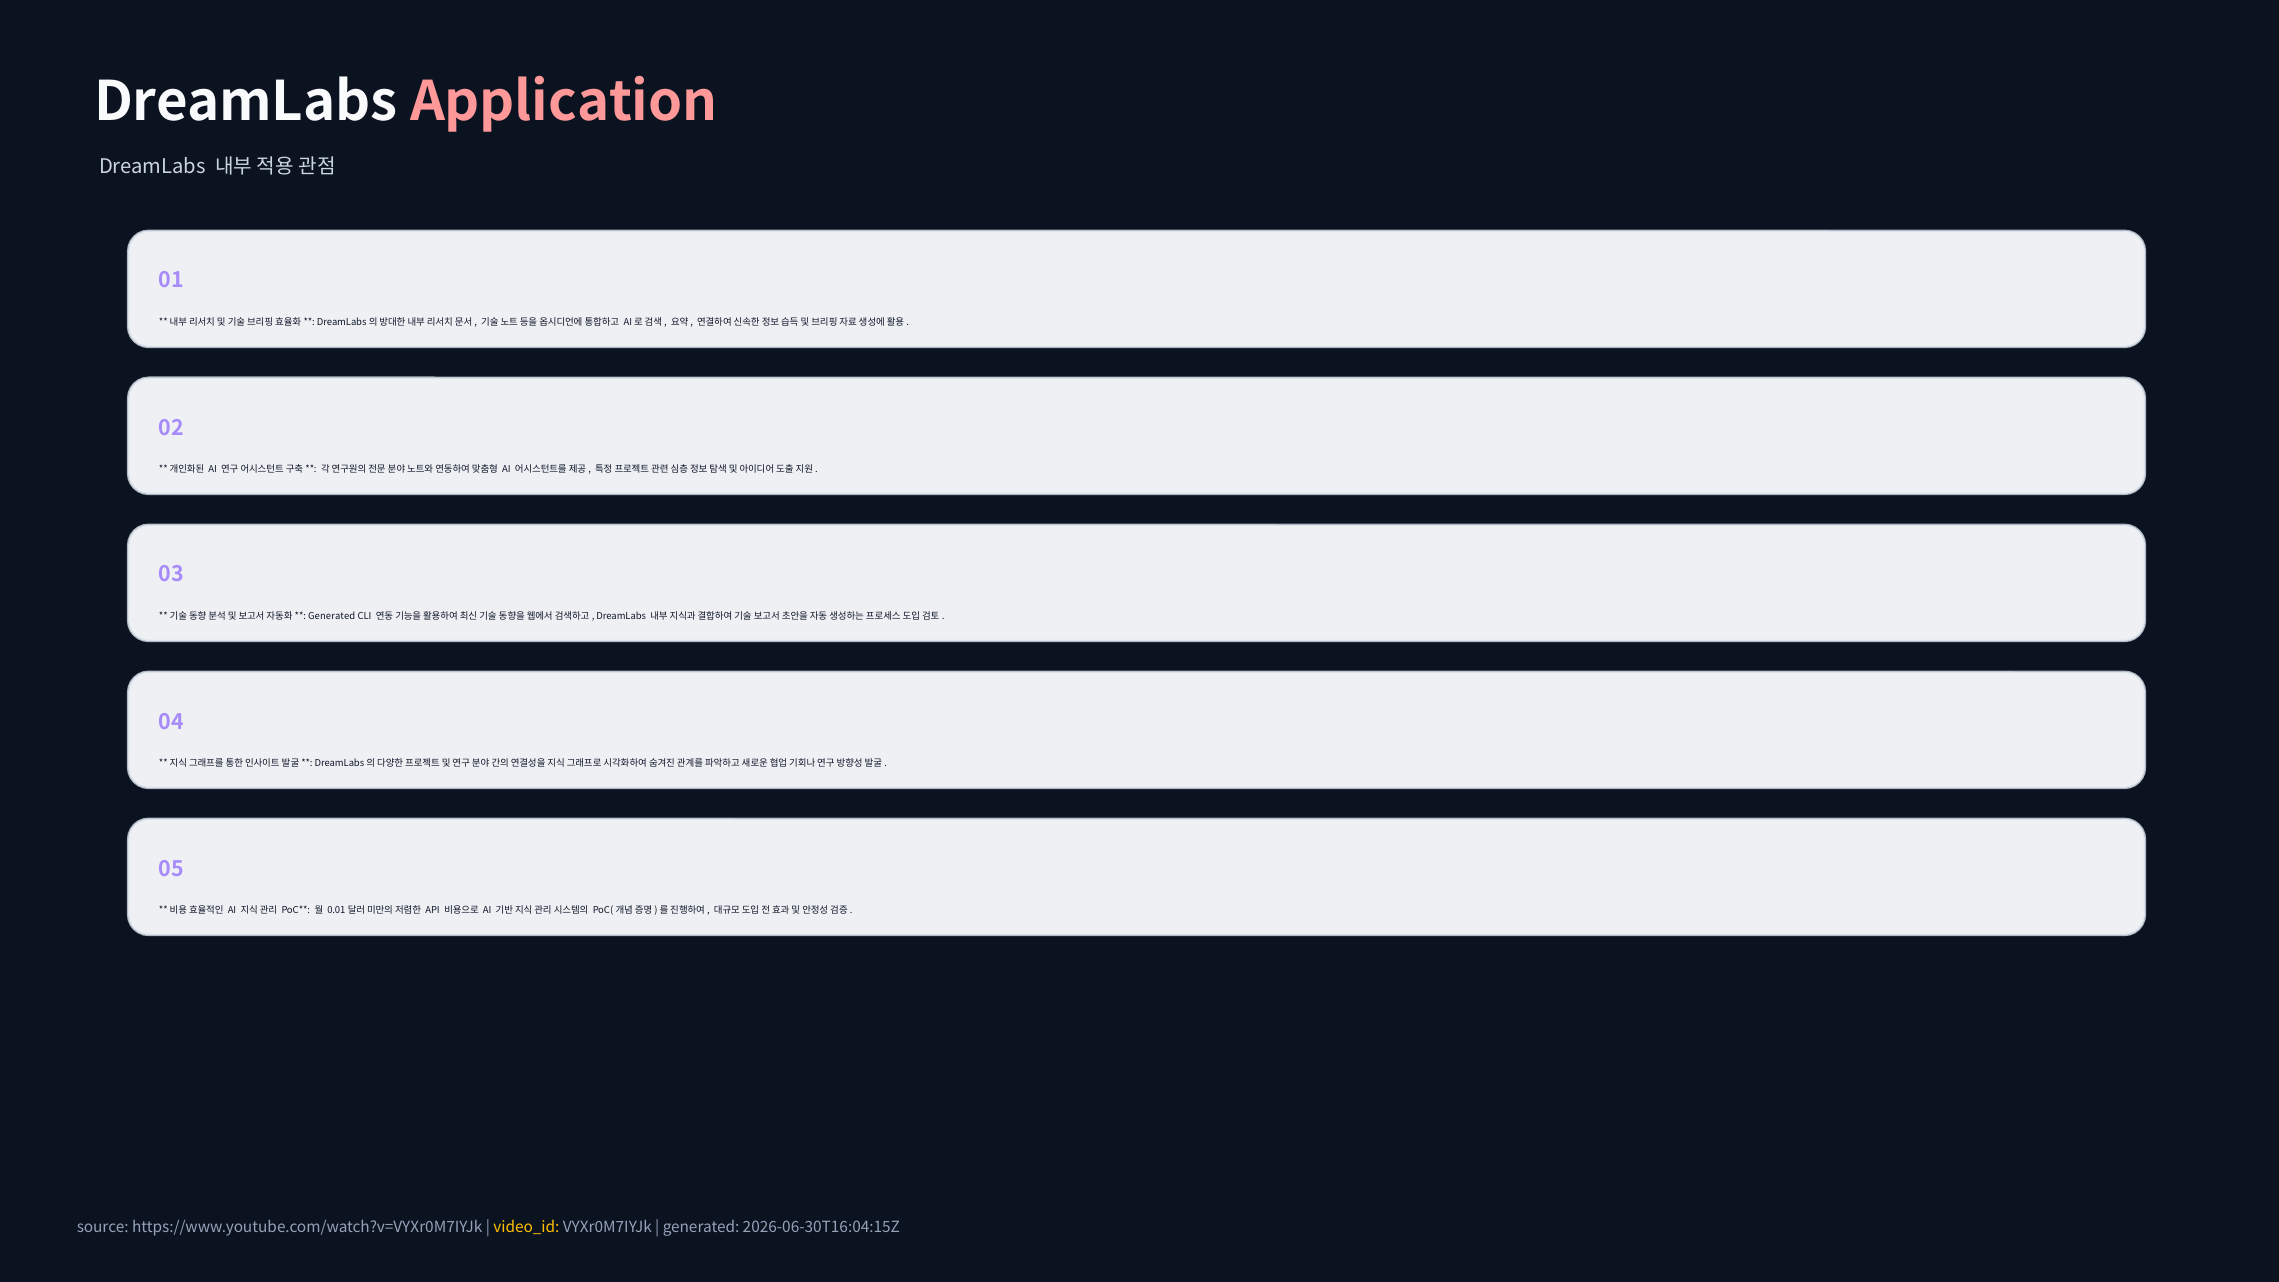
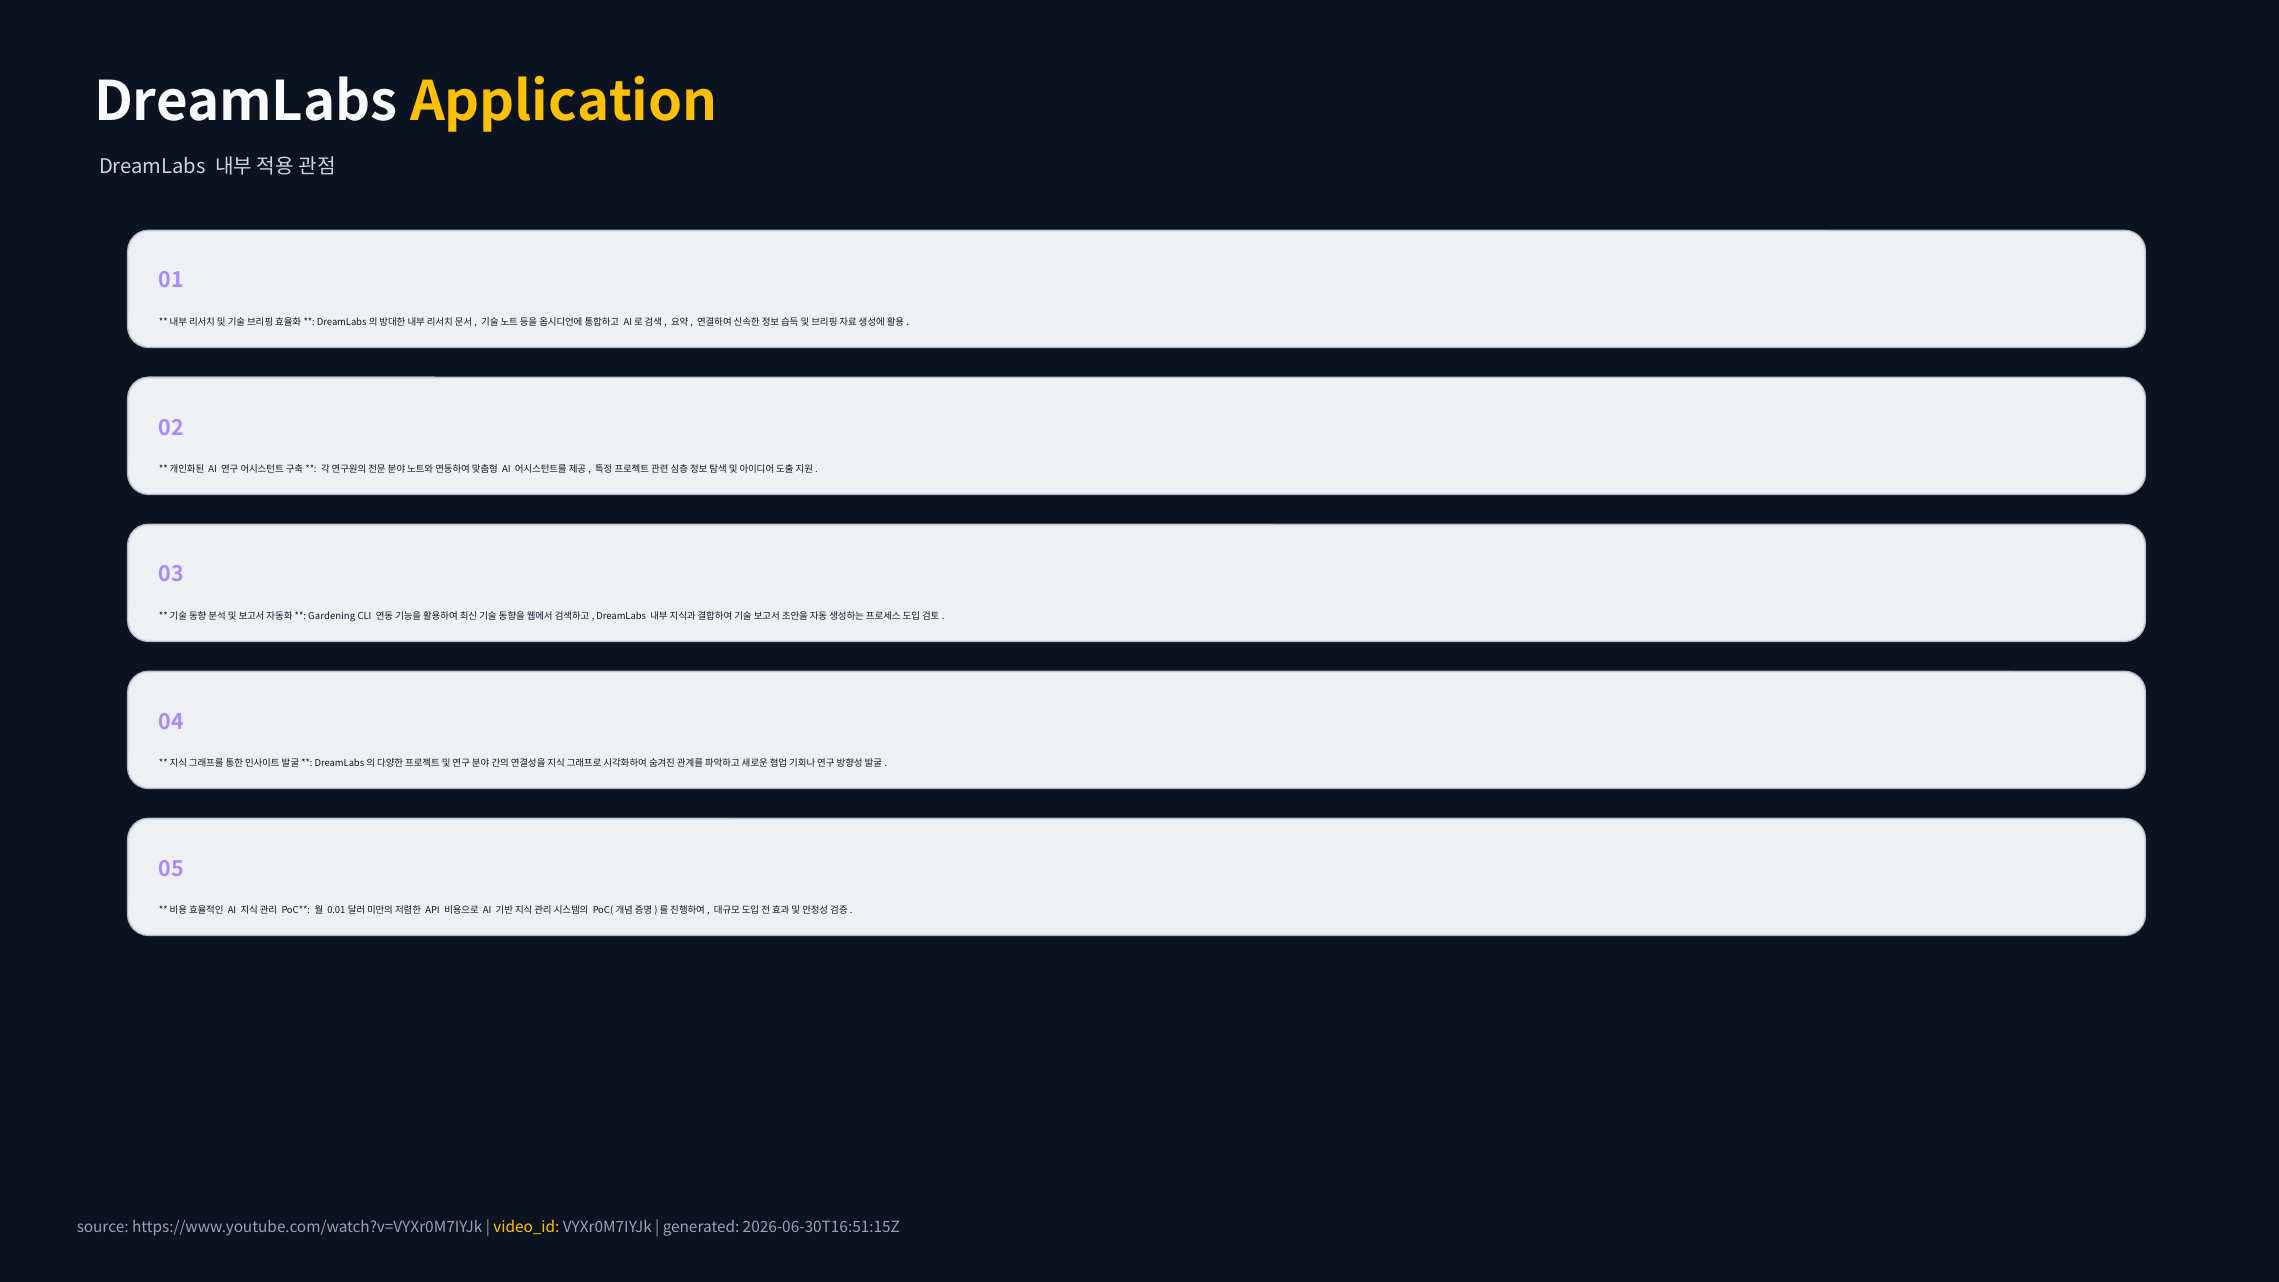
Application colour: pink -> yellow
Generated at (332, 616): Generated -> Gardening
2026-06-30T16:04:15Z: 2026-06-30T16:04:15Z -> 2026-06-30T16:51:15Z
